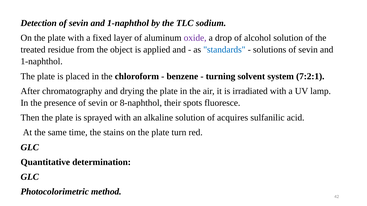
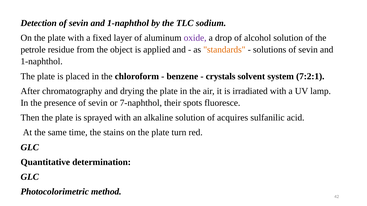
treated: treated -> petrole
standards colour: blue -> orange
turning: turning -> crystals
8-naphthol: 8-naphthol -> 7-naphthol
